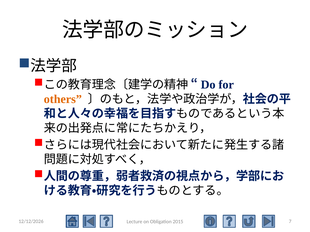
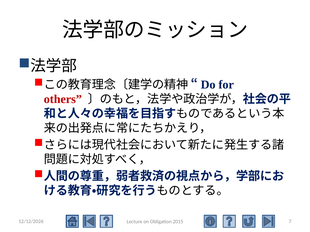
others colour: orange -> red
